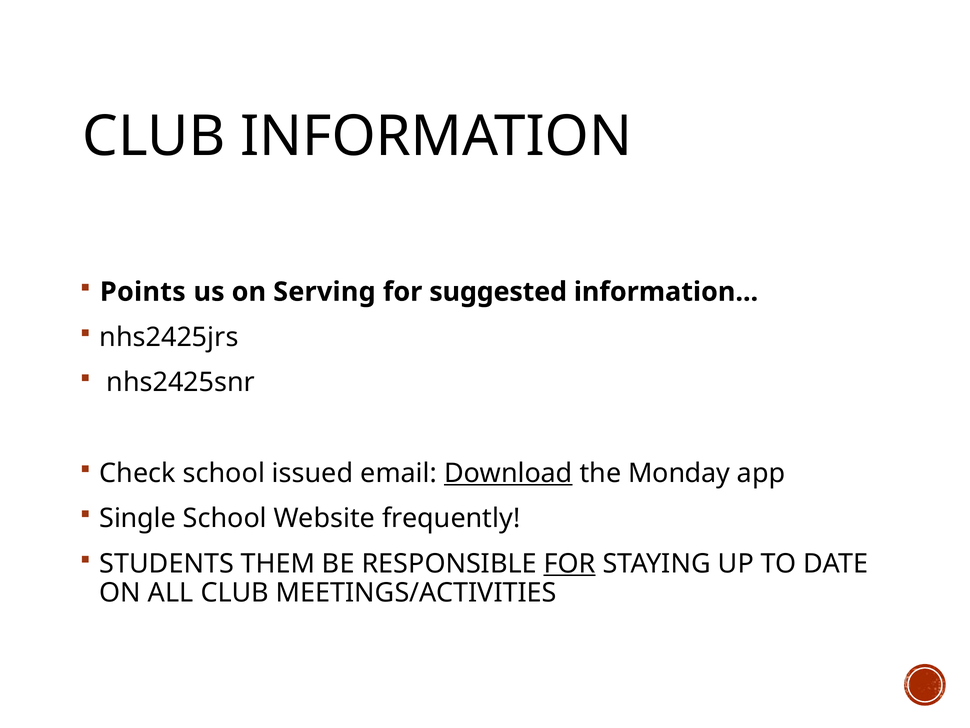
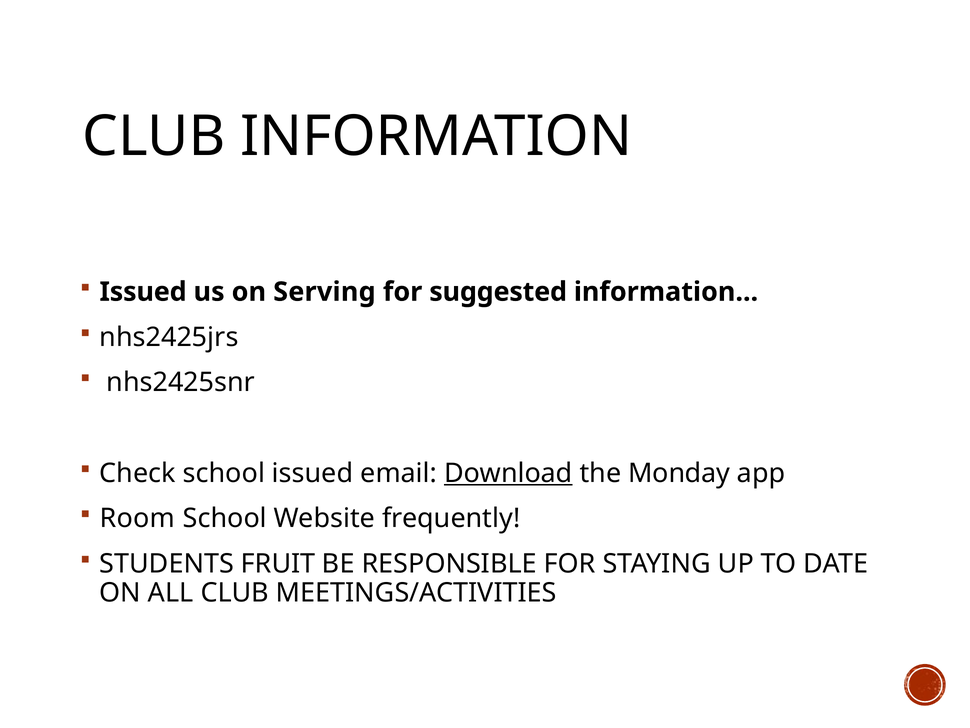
Points at (143, 292): Points -> Issued
Single: Single -> Room
THEM: THEM -> FRUIT
FOR at (570, 563) underline: present -> none
